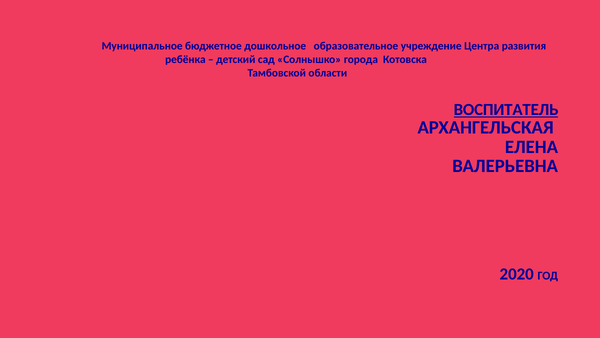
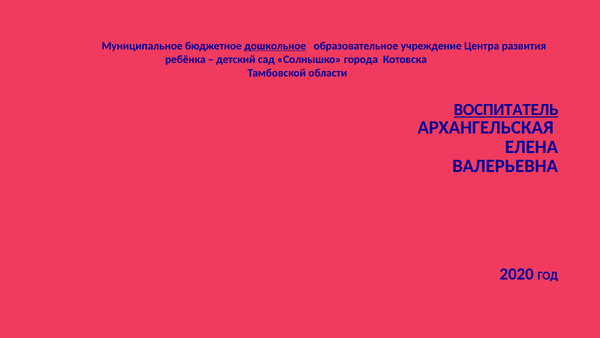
дошкольное underline: none -> present
